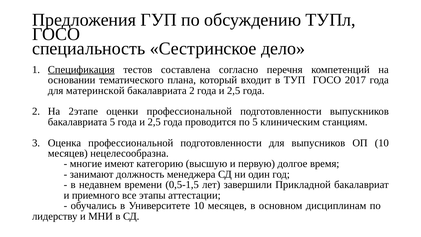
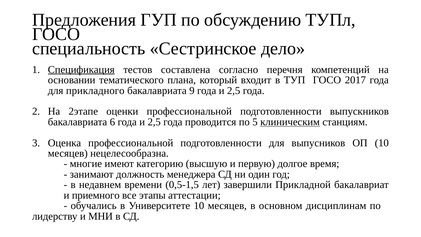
материнской: материнской -> прикладного
бакалавриата 2: 2 -> 9
бакалавриата 5: 5 -> 6
клиническим underline: none -> present
